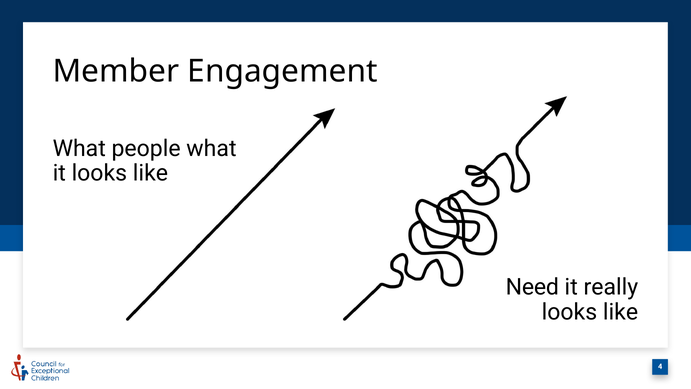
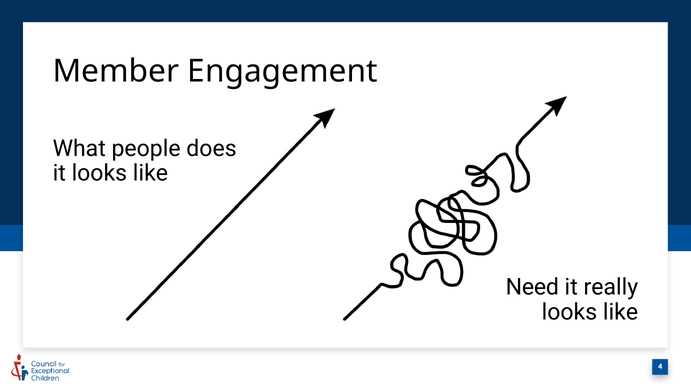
people what: what -> does
